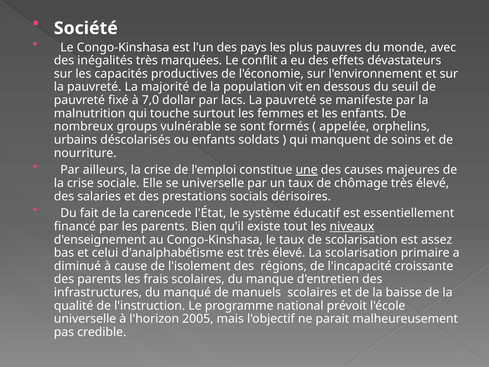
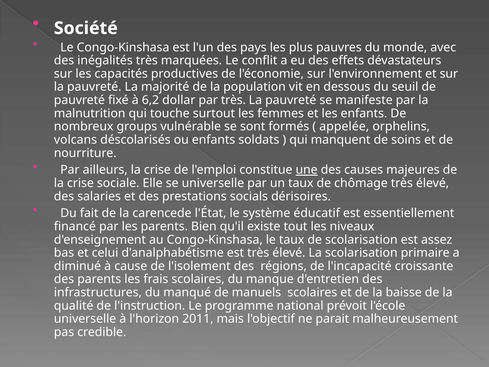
7,0: 7,0 -> 6,2
par lacs: lacs -> très
urbains: urbains -> volcans
niveaux underline: present -> none
2005: 2005 -> 2011
